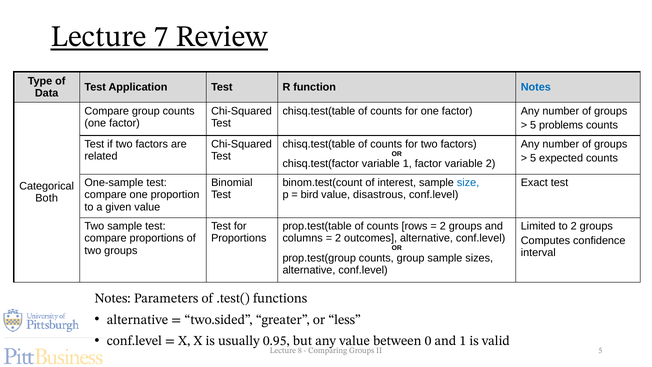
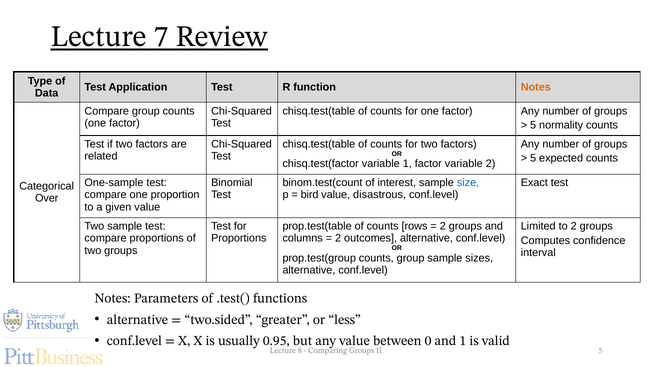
Notes at (536, 87) colour: blue -> orange
problems: problems -> normality
Both: Both -> Over
